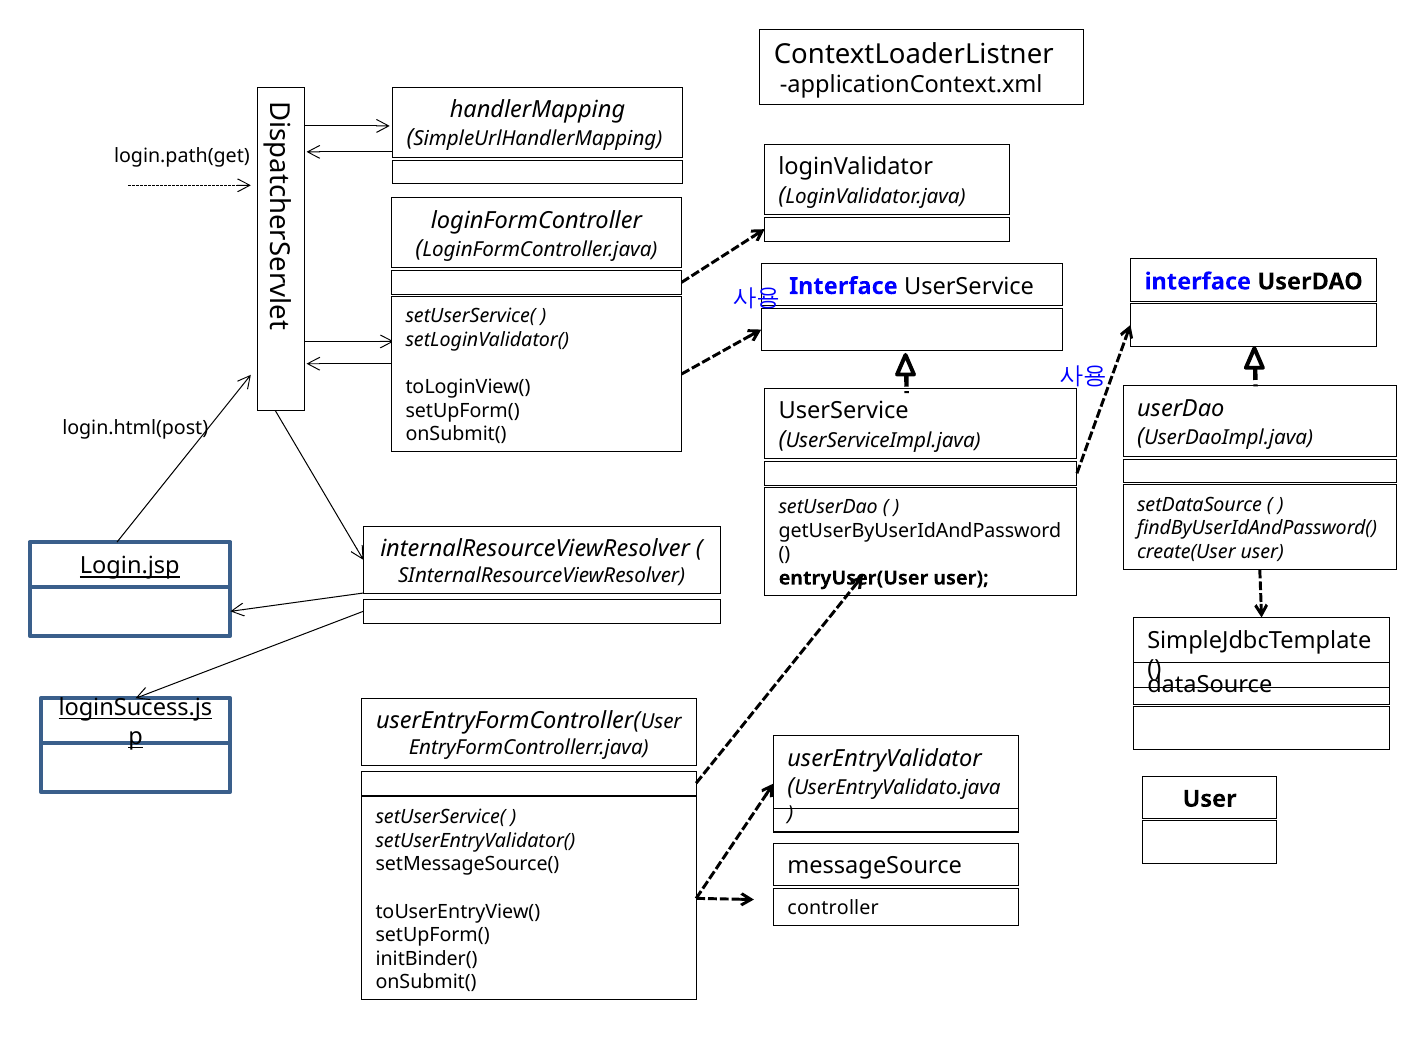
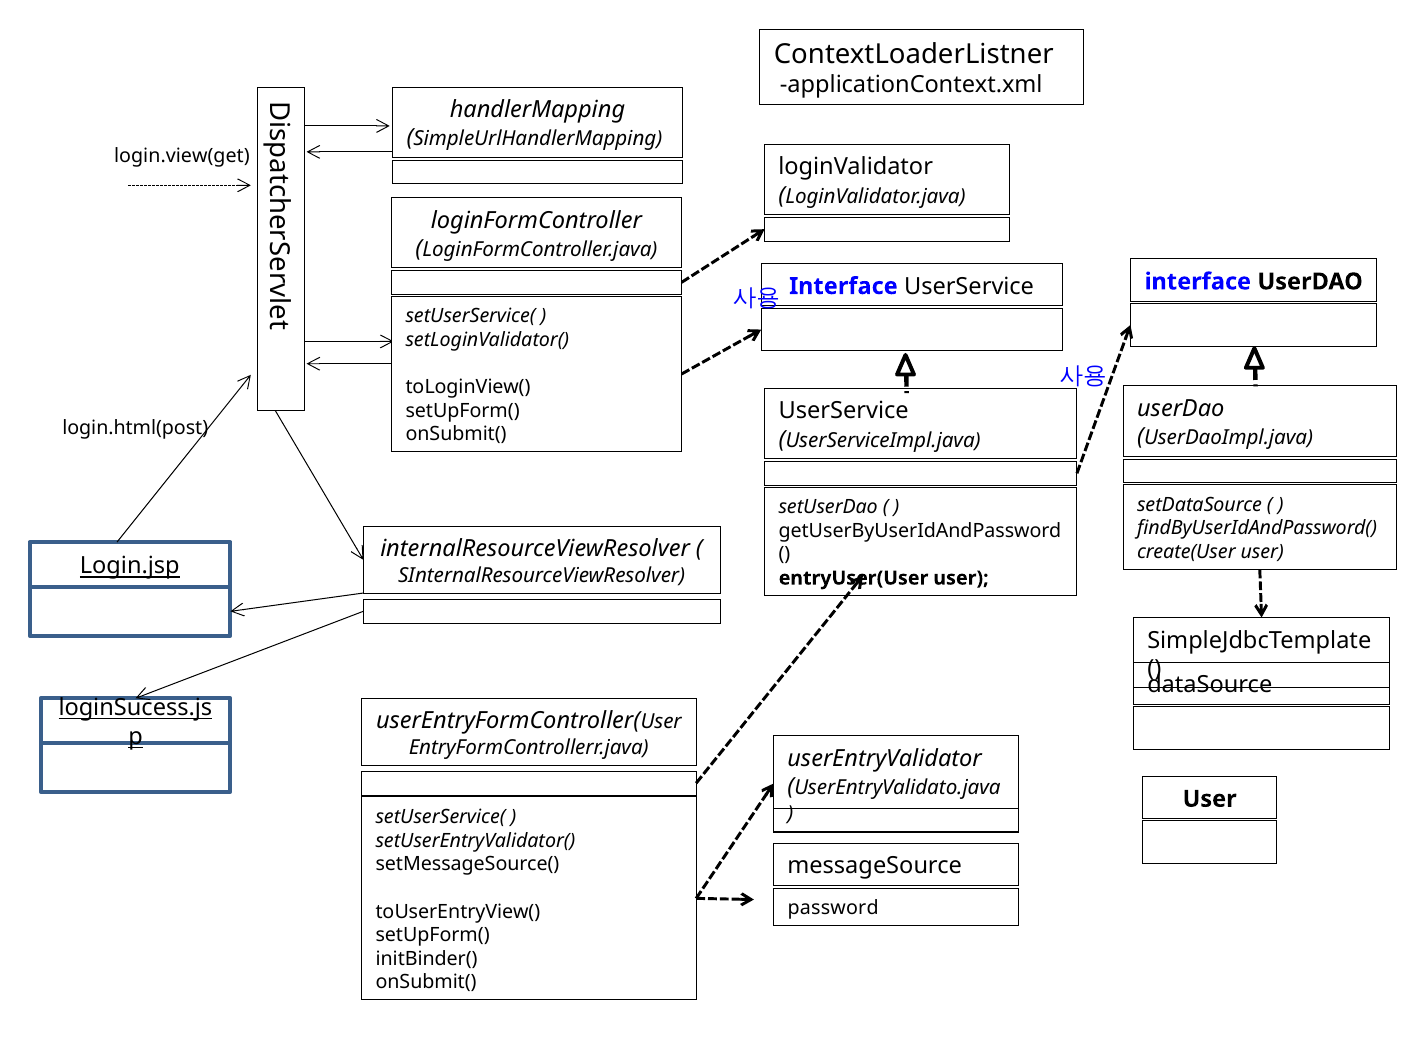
login.path(get: login.path(get -> login.view(get
controller: controller -> password
